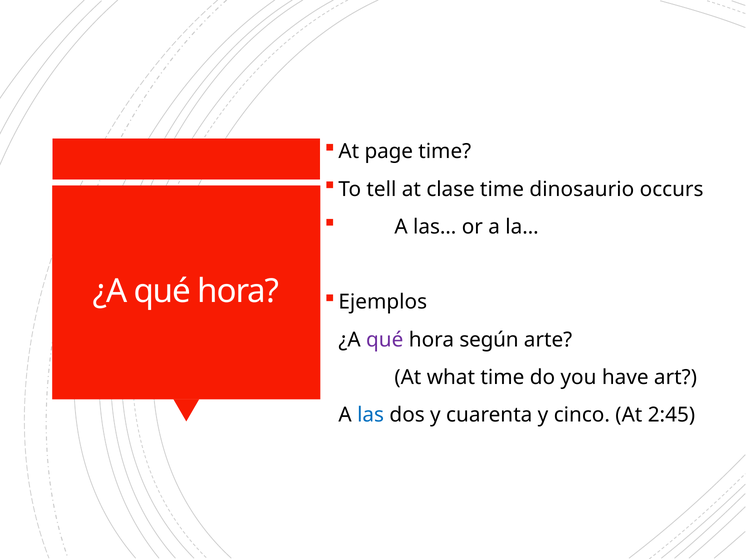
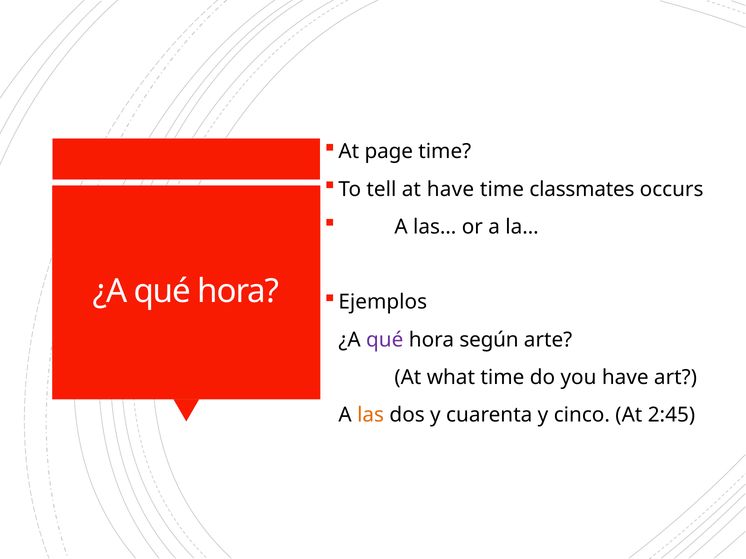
at clase: clase -> have
dinosaurio: dinosaurio -> classmates
las colour: blue -> orange
